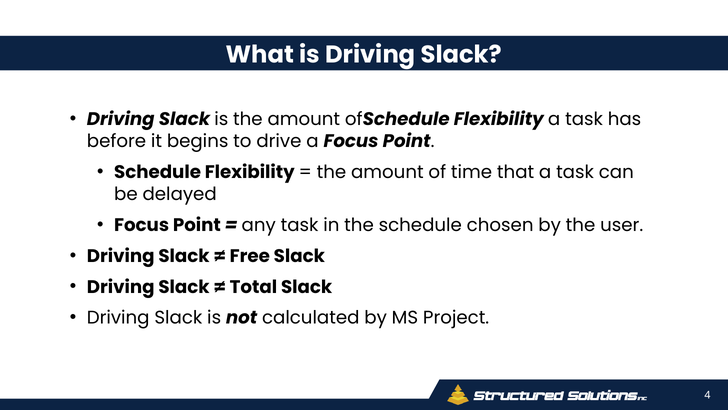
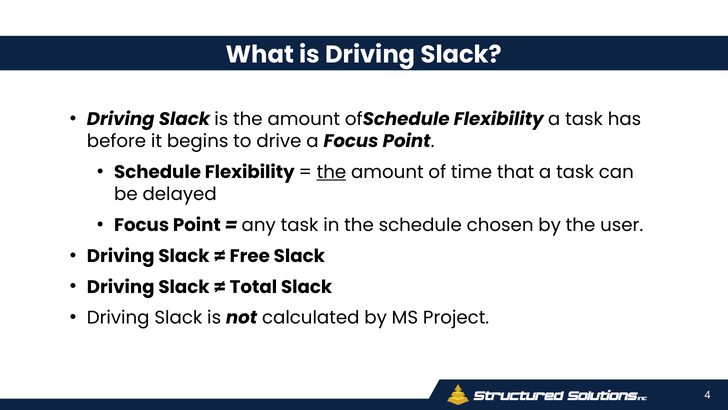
the at (331, 172) underline: none -> present
